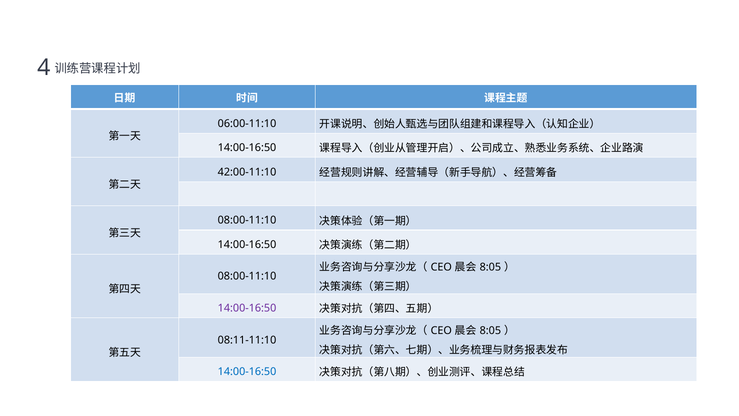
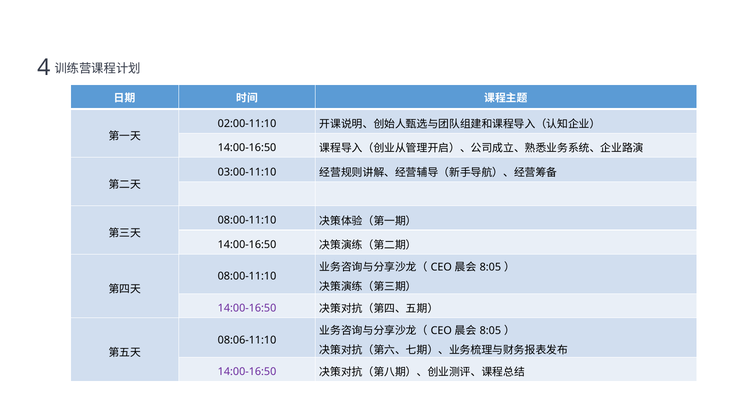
06:00-11:10: 06:00-11:10 -> 02:00-11:10
42:00-11:10: 42:00-11:10 -> 03:00-11:10
08:11-11:10: 08:11-11:10 -> 08:06-11:10
14:00-16:50 at (247, 371) colour: blue -> purple
